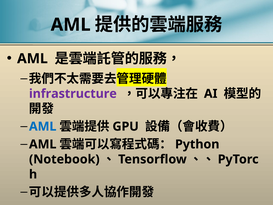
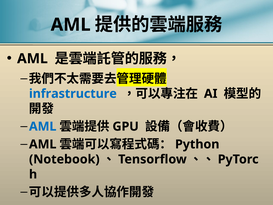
infrastructure colour: purple -> blue
